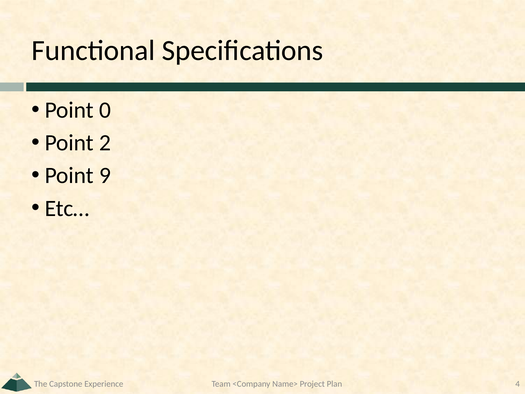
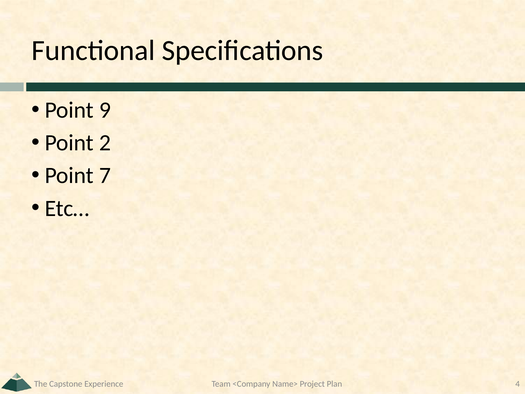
0: 0 -> 9
9: 9 -> 7
